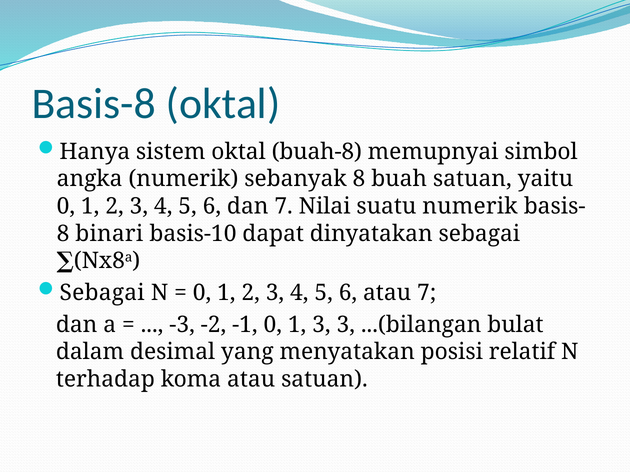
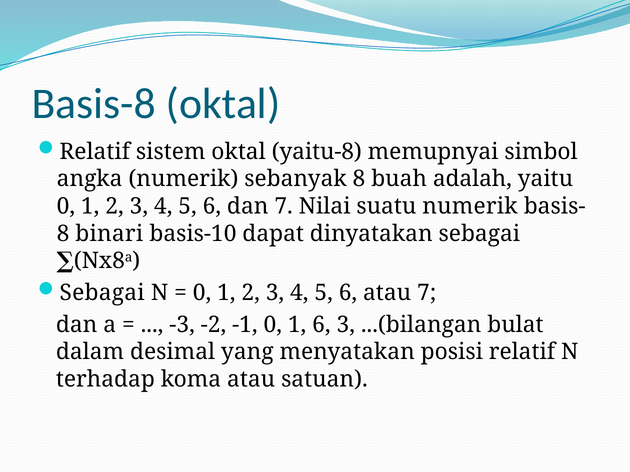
Hanya at (95, 152): Hanya -> Relatif
buah-8: buah-8 -> yaitu-8
buah satuan: satuan -> adalah
1 3: 3 -> 6
